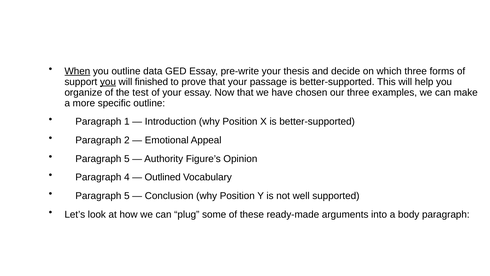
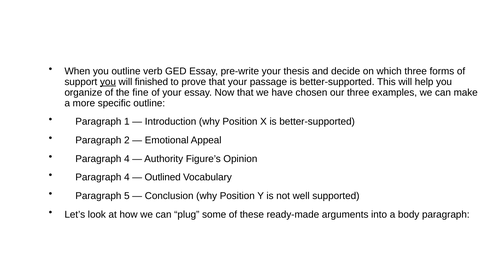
When underline: present -> none
data: data -> verb
test: test -> fine
5 at (127, 159): 5 -> 4
